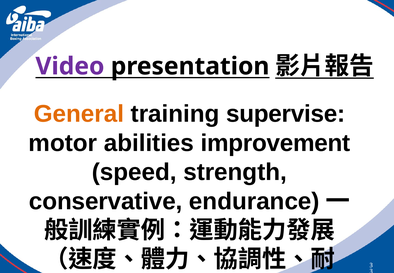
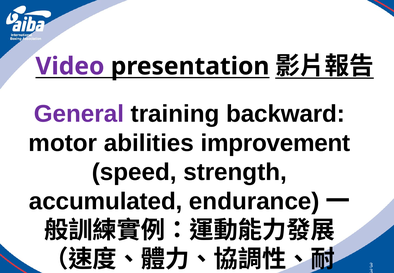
General colour: orange -> purple
supervise: supervise -> backward
conservative: conservative -> accumulated
